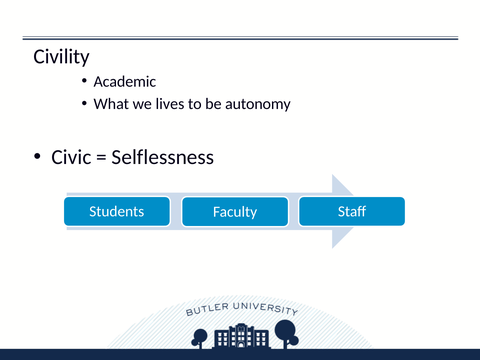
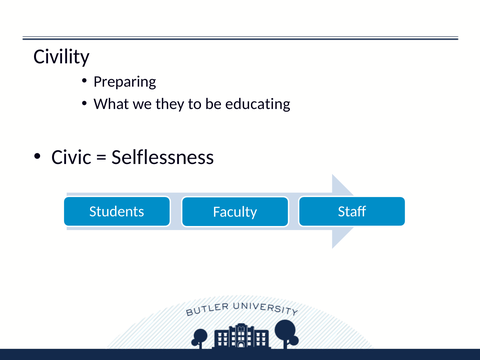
Academic: Academic -> Preparing
lives: lives -> they
autonomy: autonomy -> educating
